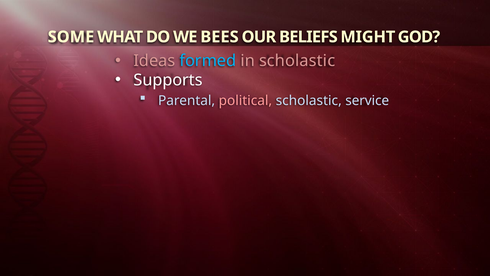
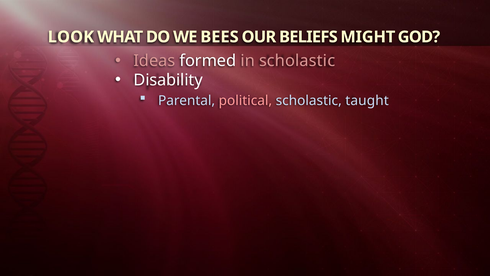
SOME: SOME -> LOOK
formed colour: light blue -> white
Supports: Supports -> Disability
service: service -> taught
